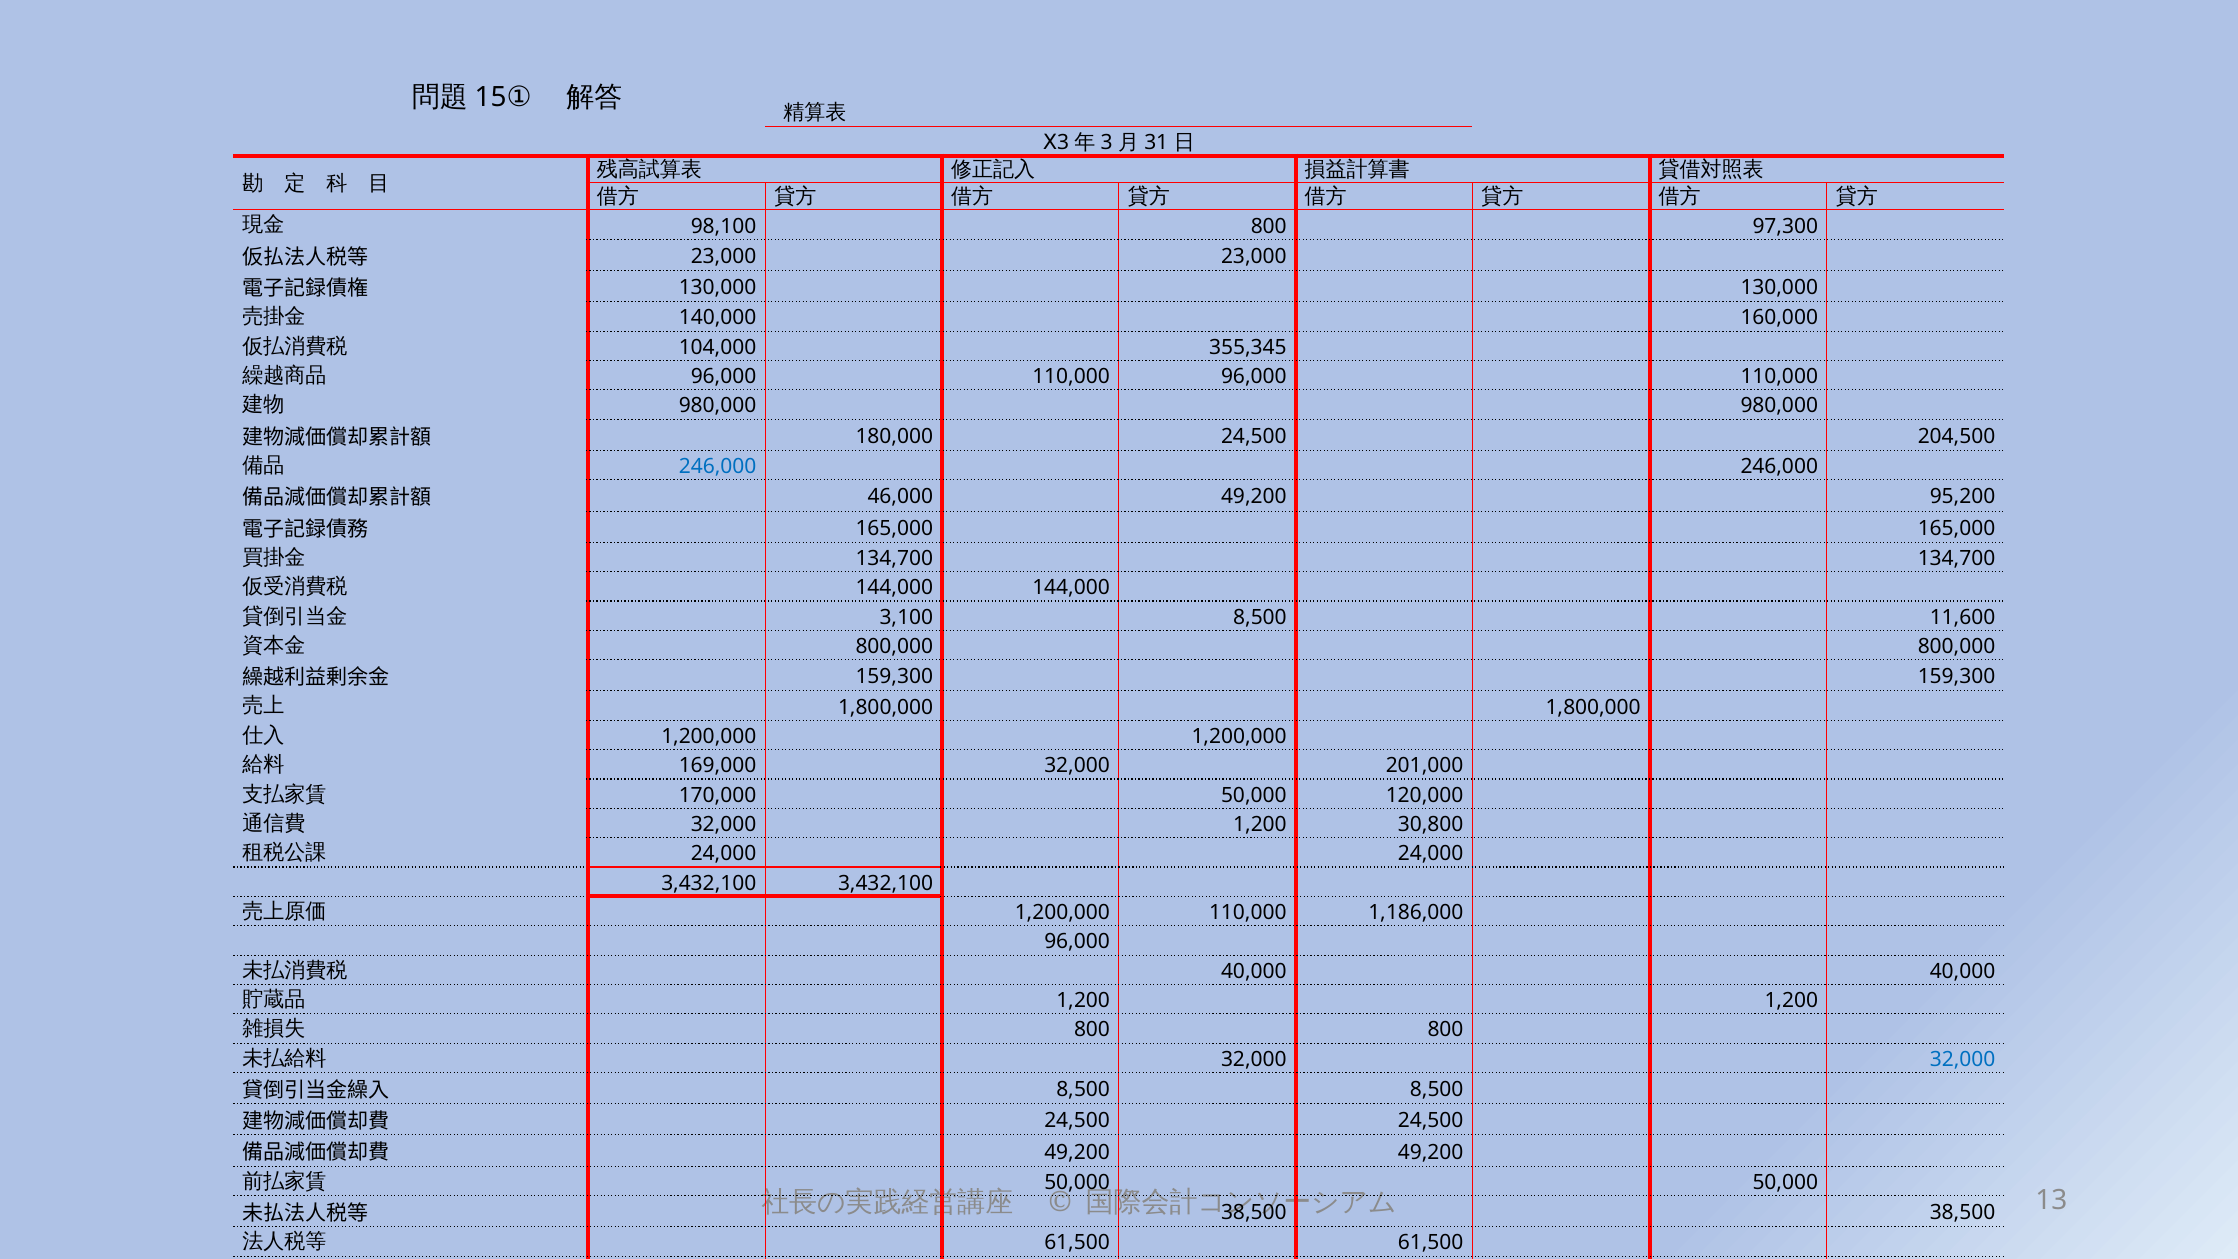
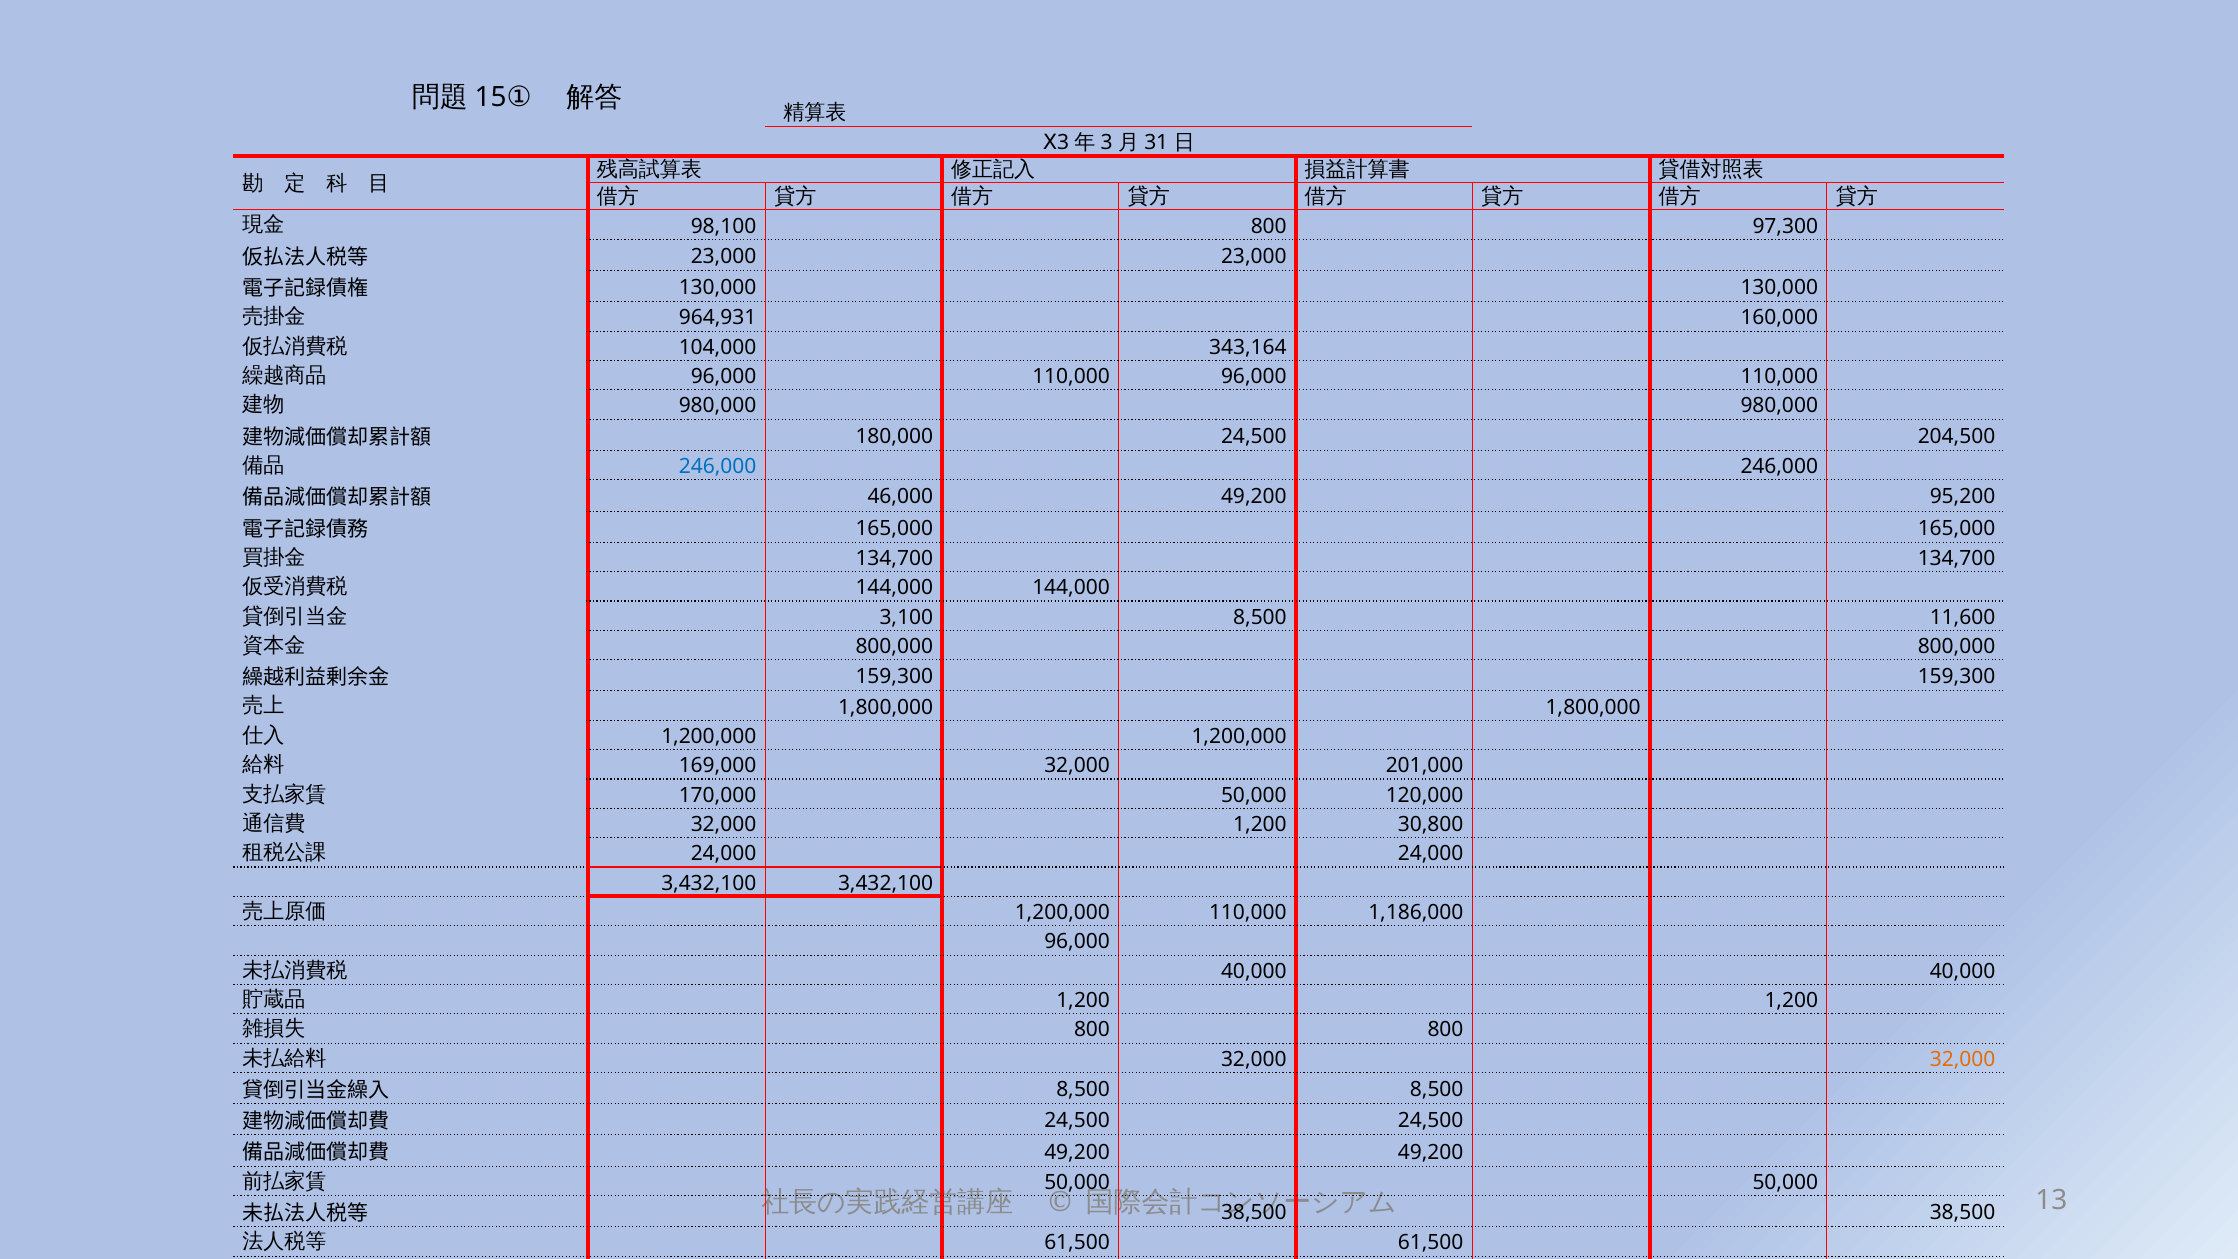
140,000: 140,000 -> 964,931
355,345: 355,345 -> 343,164
32,000 at (1963, 1059) colour: blue -> orange
